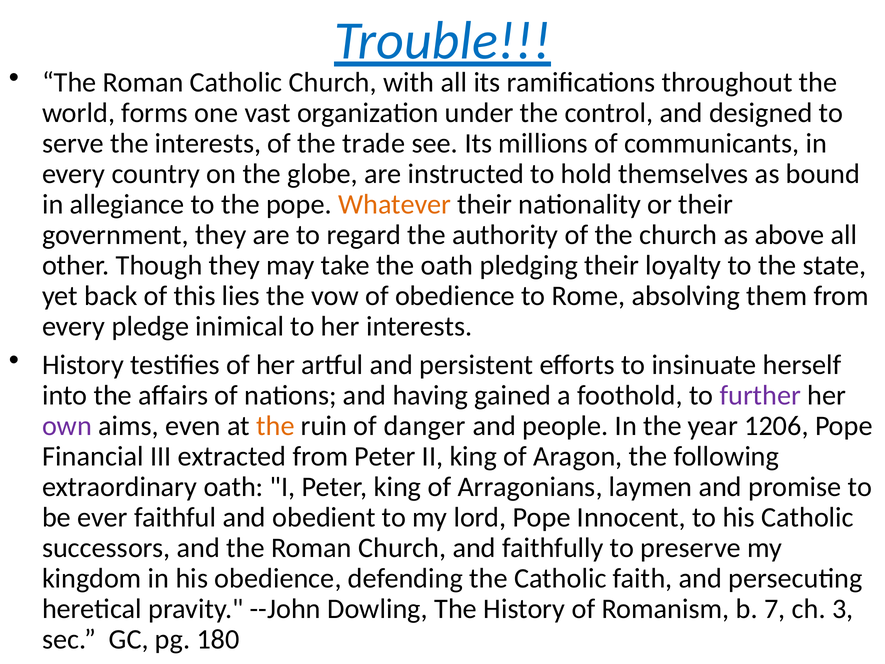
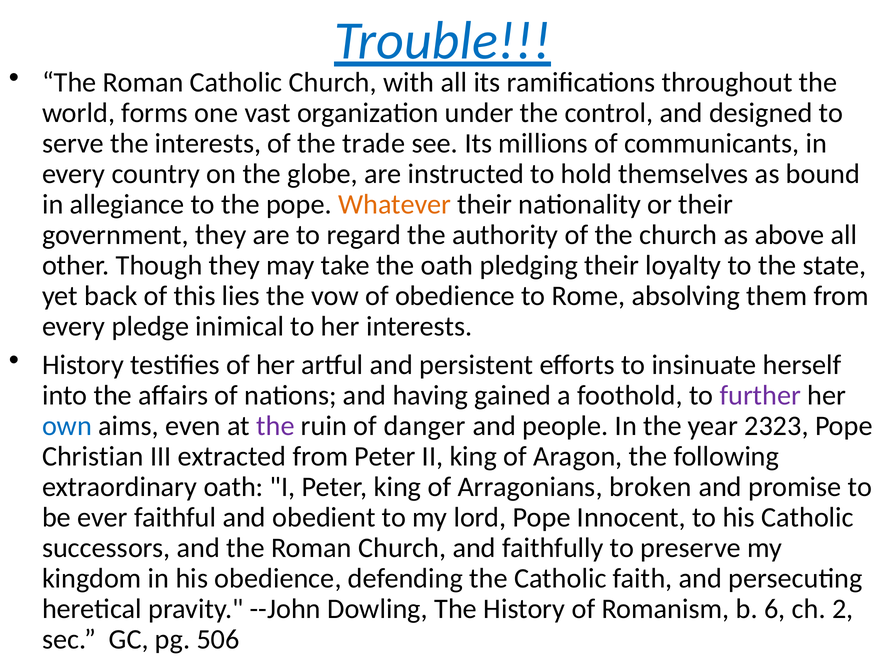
own colour: purple -> blue
the at (275, 426) colour: orange -> purple
1206: 1206 -> 2323
Financial: Financial -> Christian
laymen: laymen -> broken
7: 7 -> 6
3: 3 -> 2
180: 180 -> 506
